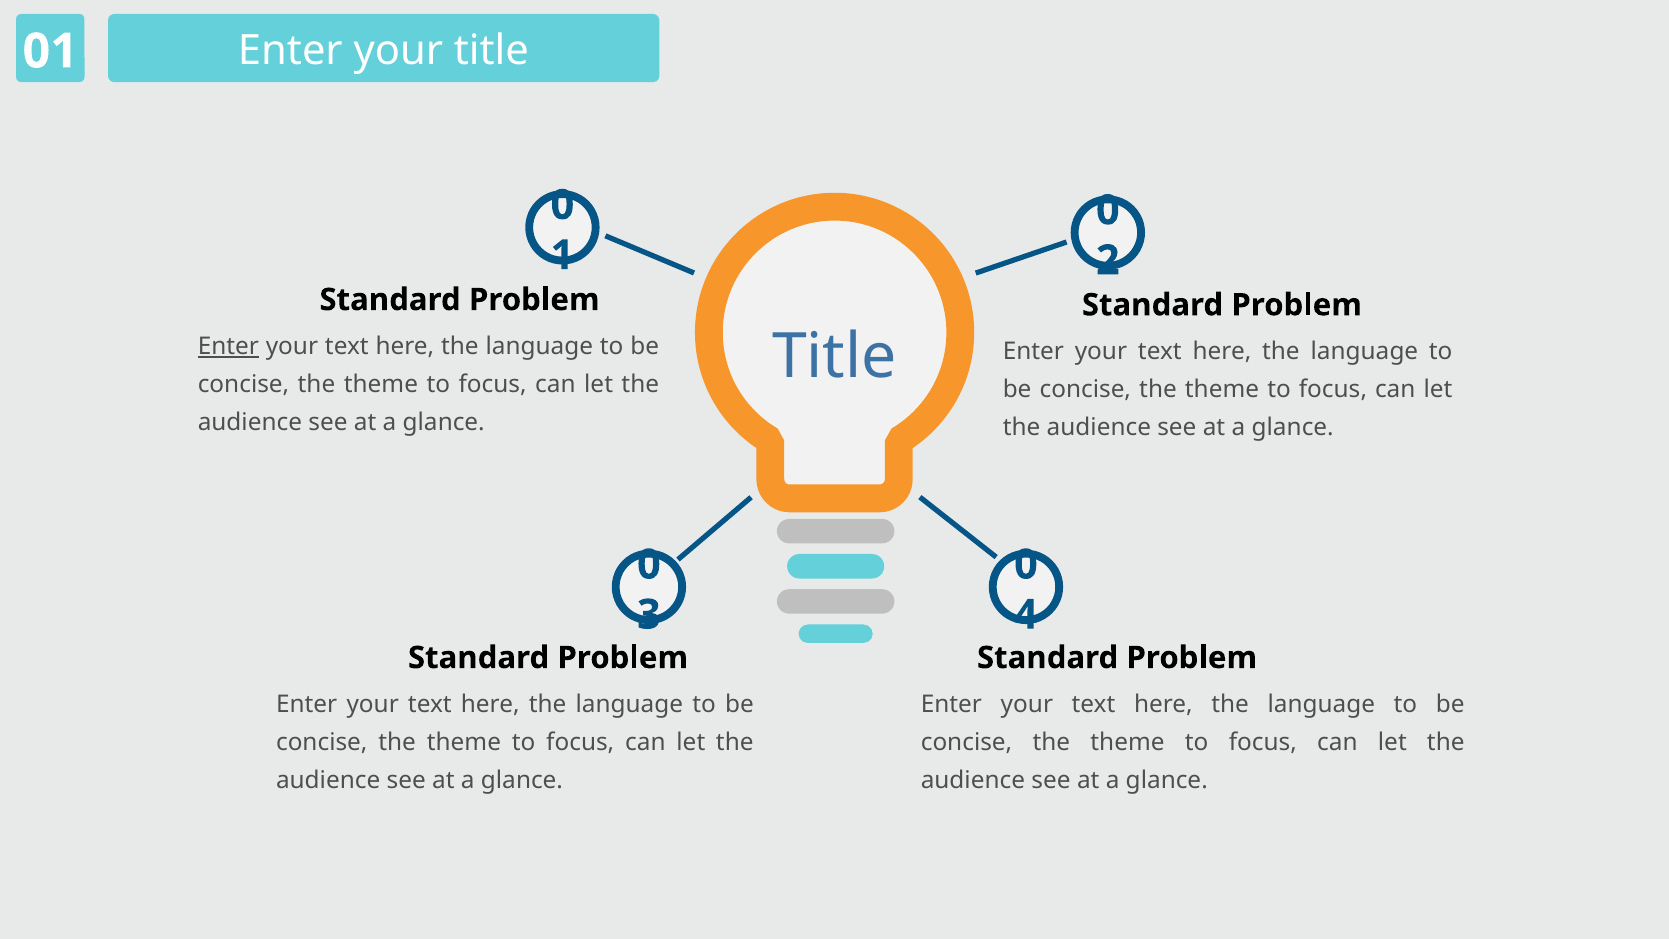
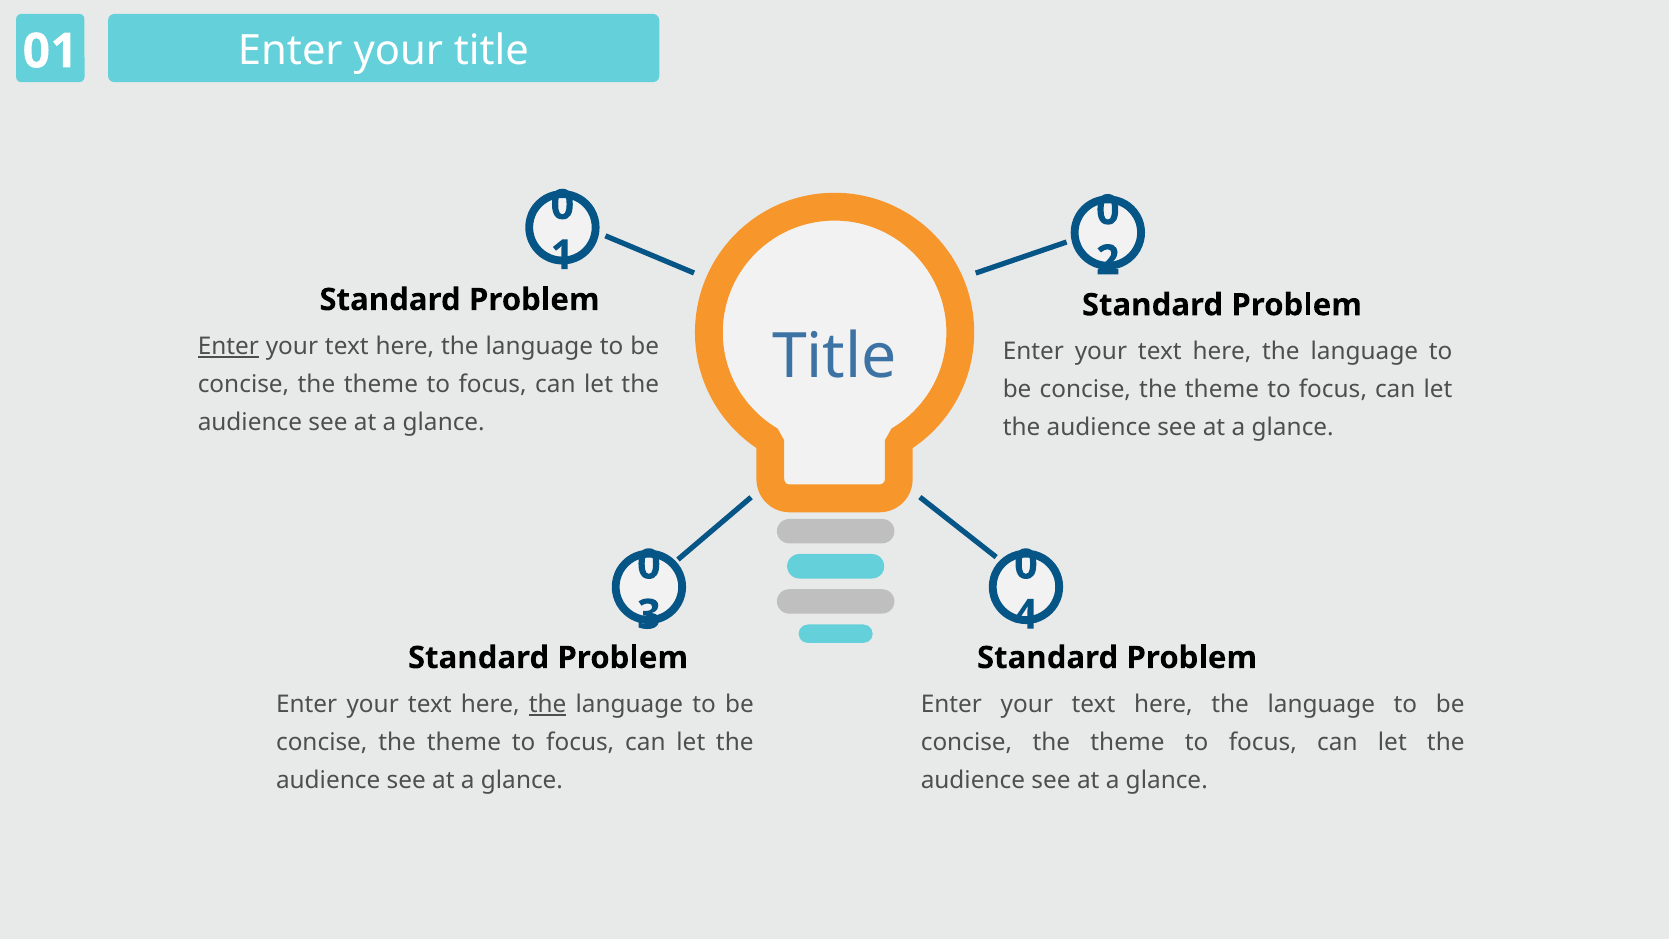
the at (548, 704) underline: none -> present
